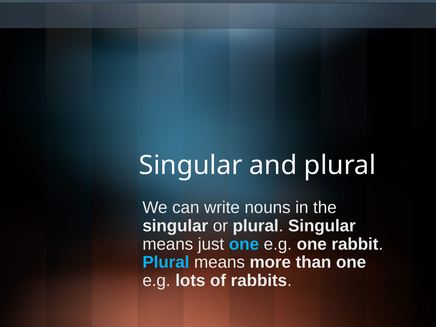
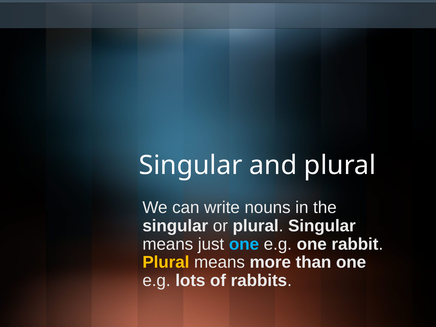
Plural at (166, 262) colour: light blue -> yellow
